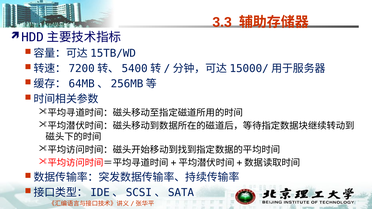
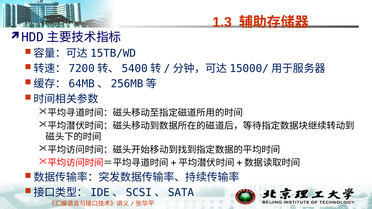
3.3: 3.3 -> 1.3
